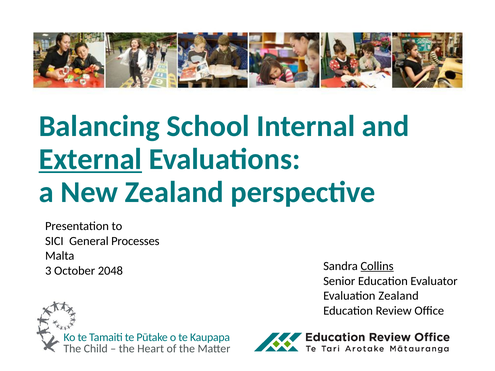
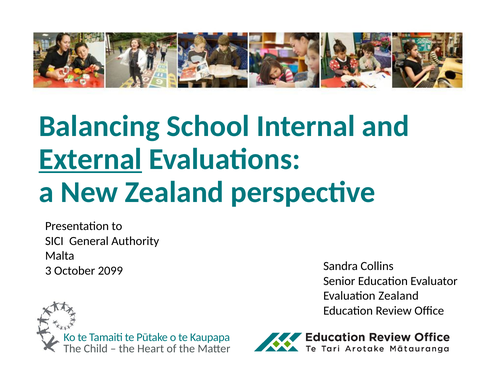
Processes: Processes -> Authority
2048: 2048 -> 2099
Collins underline: present -> none
